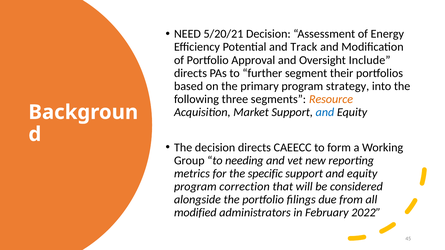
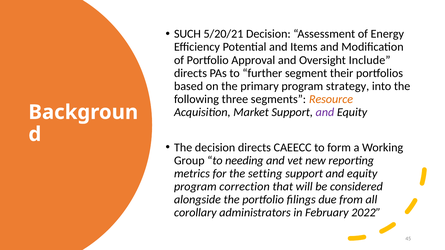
NEED: NEED -> SUCH
Track: Track -> Items
and at (325, 112) colour: blue -> purple
specific: specific -> setting
modified: modified -> corollary
